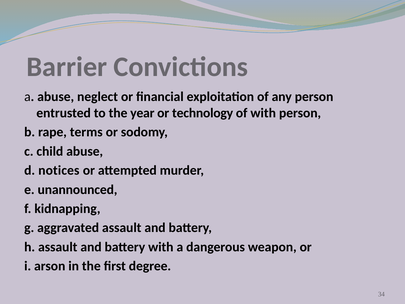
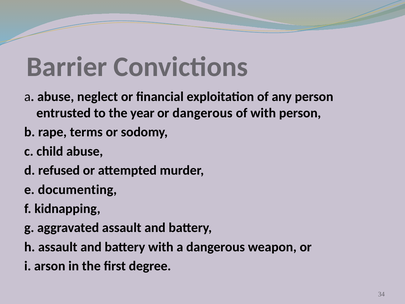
or technology: technology -> dangerous
notices: notices -> refused
unannounced: unannounced -> documenting
